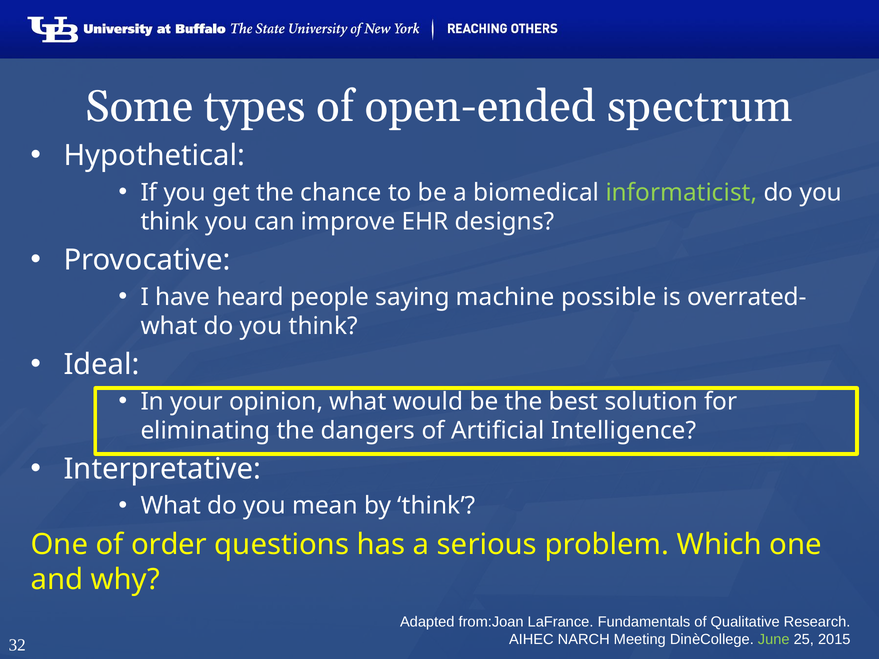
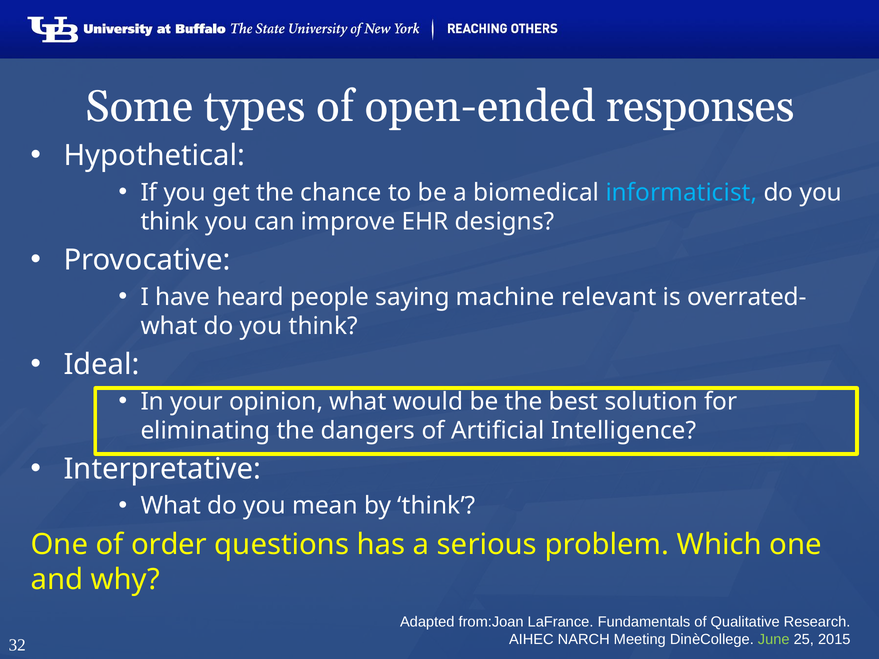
spectrum: spectrum -> responses
informaticist colour: light green -> light blue
possible: possible -> relevant
